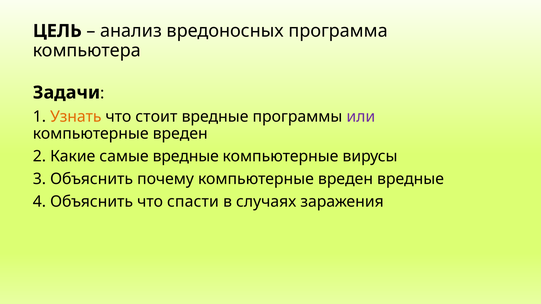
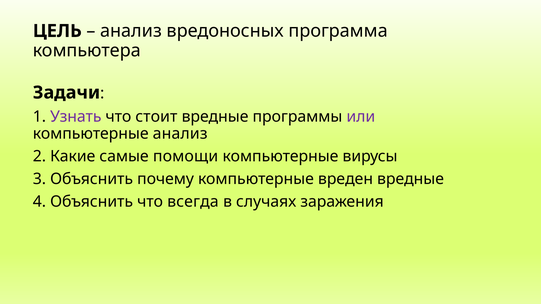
Узнать colour: orange -> purple
вреден at (180, 134): вреден -> анализ
самые вредные: вредные -> помощи
спасти: спасти -> всегда
